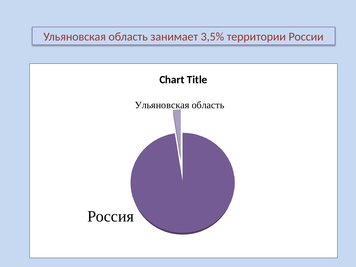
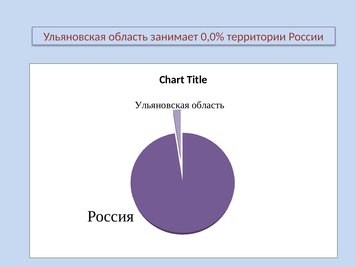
3,5%: 3,5% -> 0,0%
